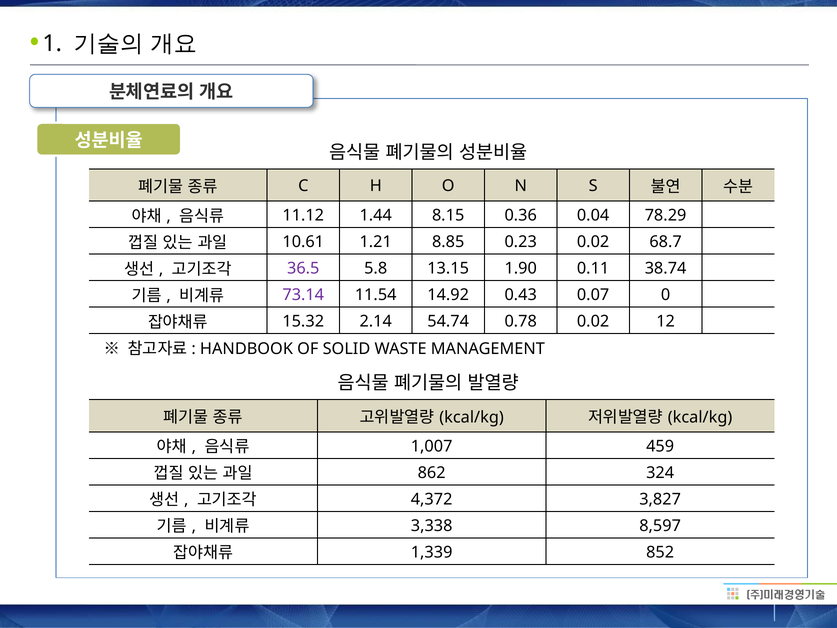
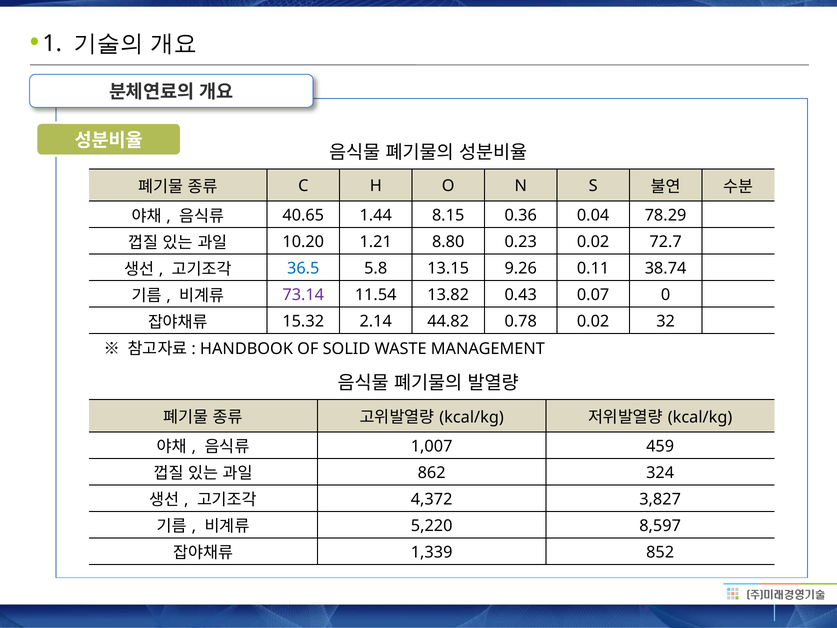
11.12: 11.12 -> 40.65
10.61: 10.61 -> 10.20
8.85: 8.85 -> 8.80
68.7: 68.7 -> 72.7
36.5 colour: purple -> blue
1.90: 1.90 -> 9.26
14.92: 14.92 -> 13.82
54.74: 54.74 -> 44.82
12: 12 -> 32
3,338: 3,338 -> 5,220
